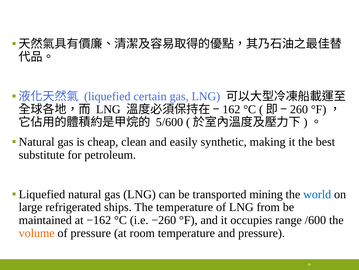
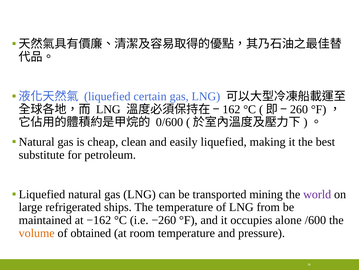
5/600: 5/600 -> 0/600
easily synthetic: synthetic -> liquefied
world colour: blue -> purple
range: range -> alone
of pressure: pressure -> obtained
